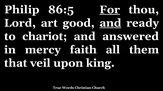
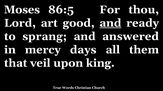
Philip: Philip -> Moses
For underline: present -> none
chariot: chariot -> sprang
faith: faith -> days
